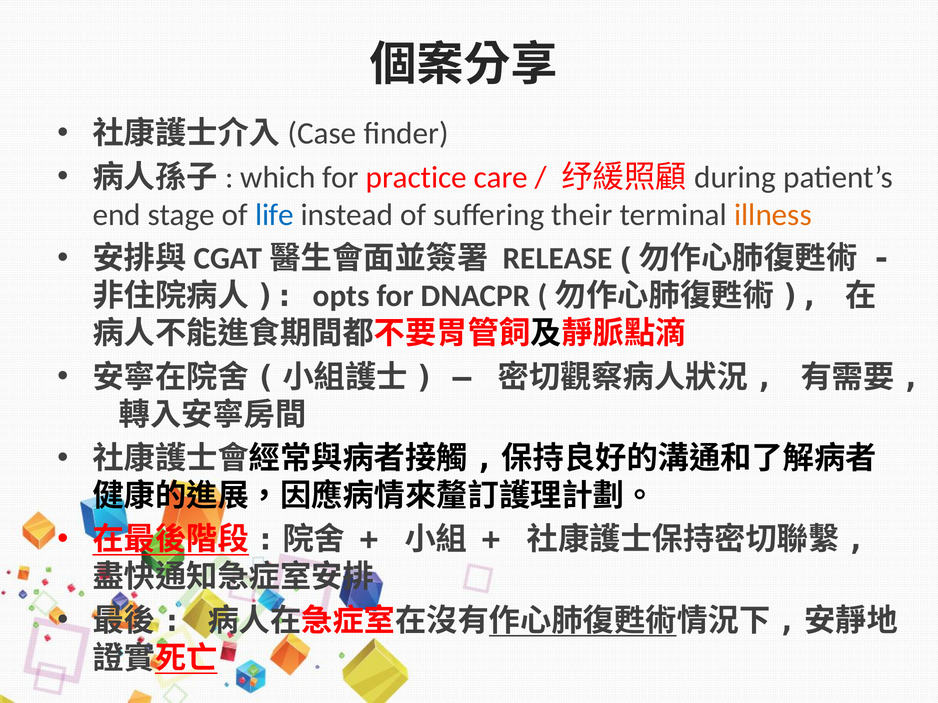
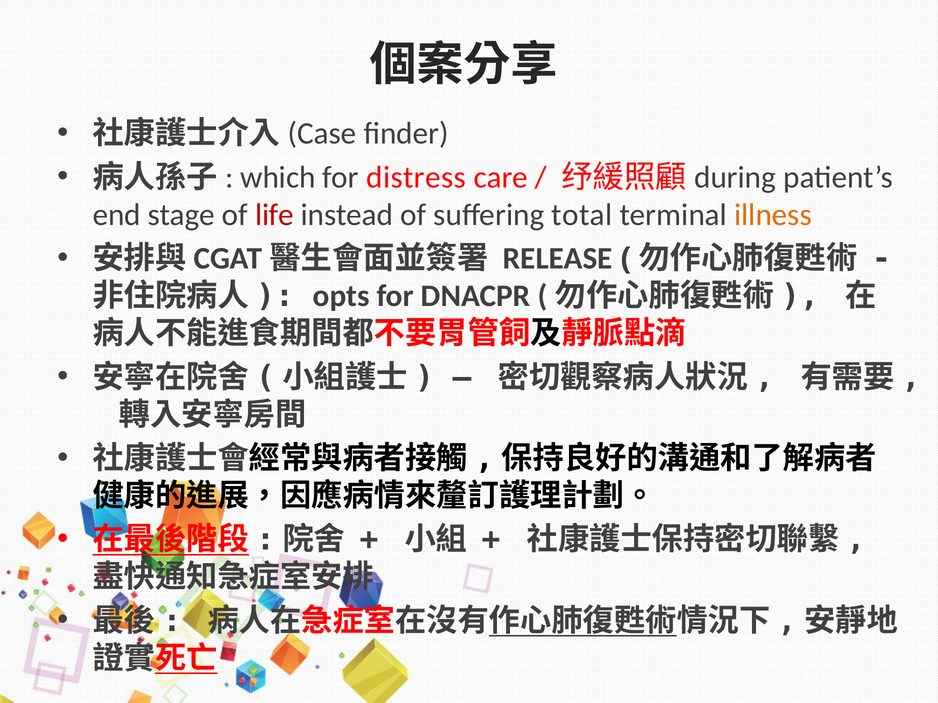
practice: practice -> distress
life colour: blue -> red
their: their -> total
